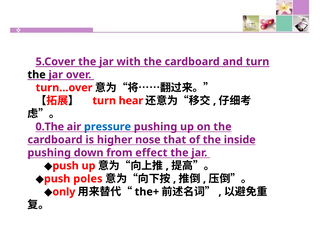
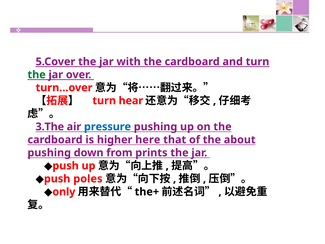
the at (37, 75) colour: black -> green
0.The: 0.The -> 3.The
nose: nose -> here
inside: inside -> about
effect: effect -> prints
